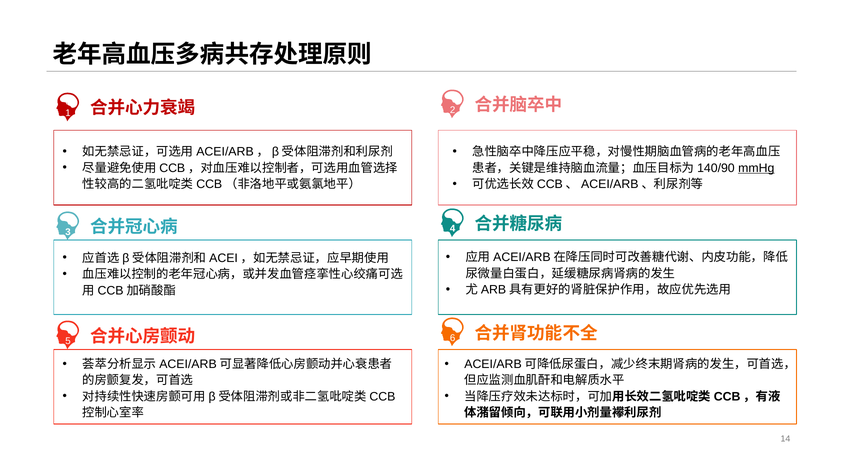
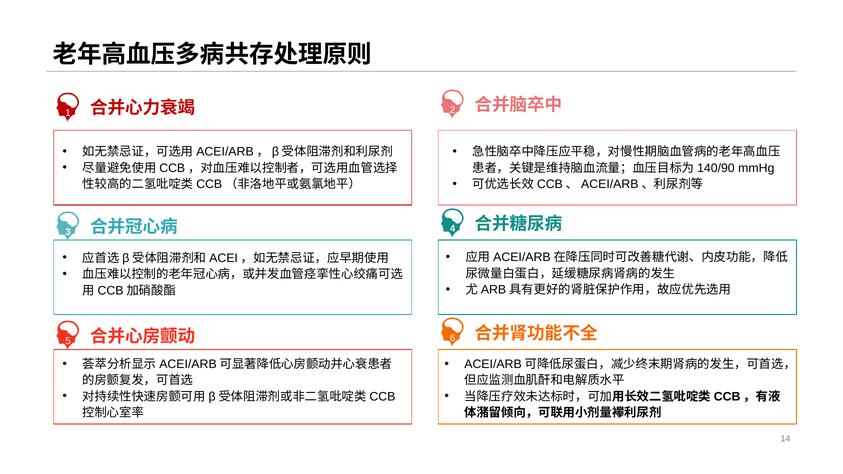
mmHg underline: present -> none
